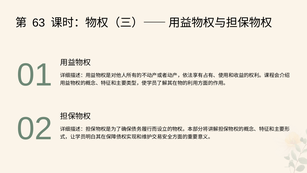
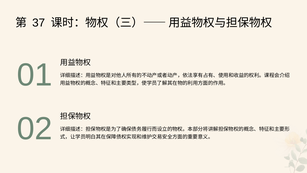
63: 63 -> 37
